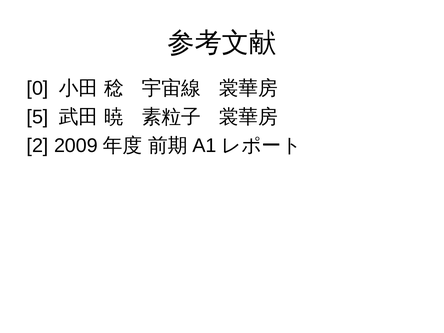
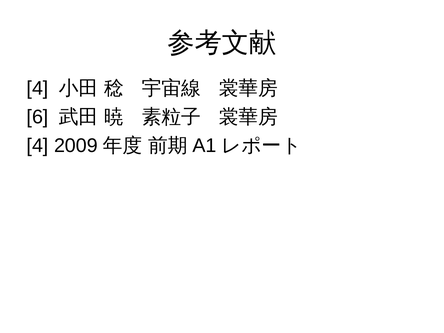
0 at (38, 88): 0 -> 4
5: 5 -> 6
2 at (38, 146): 2 -> 4
